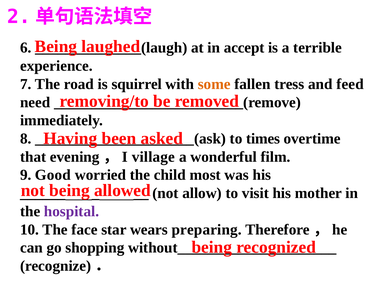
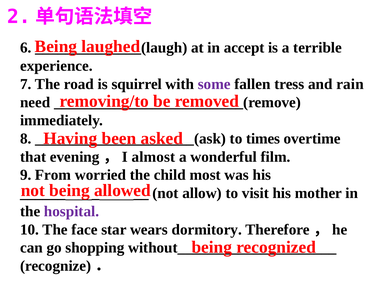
some colour: orange -> purple
feed: feed -> rain
village: village -> almost
Good: Good -> From
preparing: preparing -> dormitory
